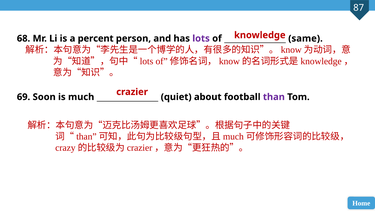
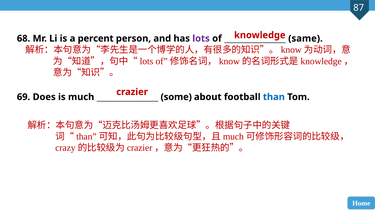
Soon: Soon -> Does
quiet: quiet -> some
than colour: purple -> blue
